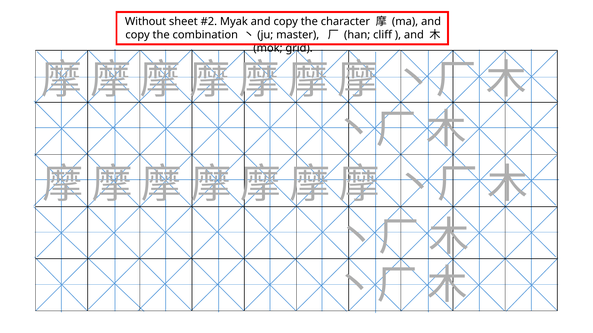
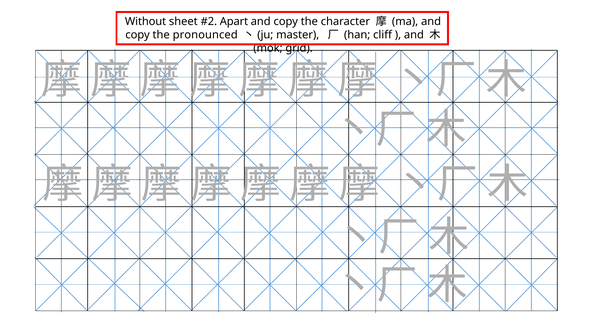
Myak: Myak -> Apart
combination: combination -> pronounced
